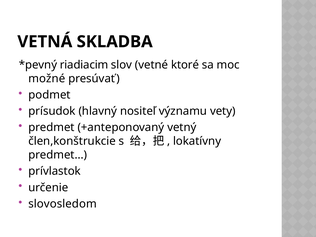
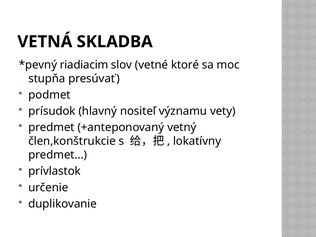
možné: možné -> stupňa
slovosledom: slovosledom -> duplikovanie
